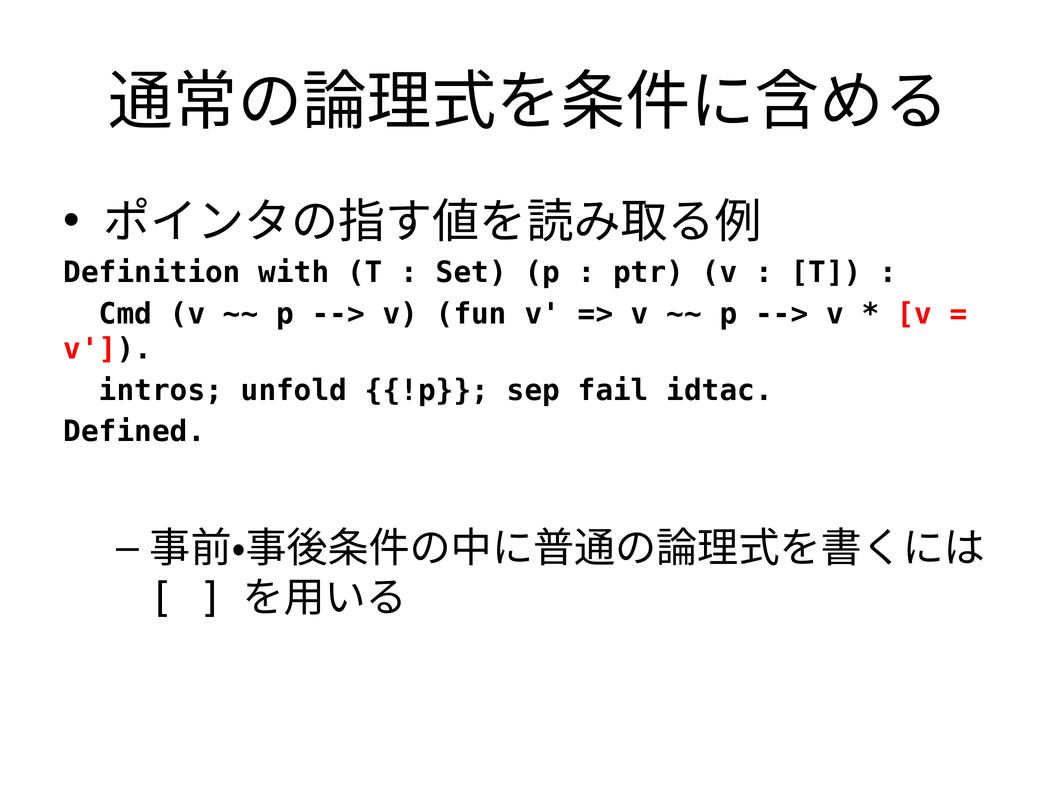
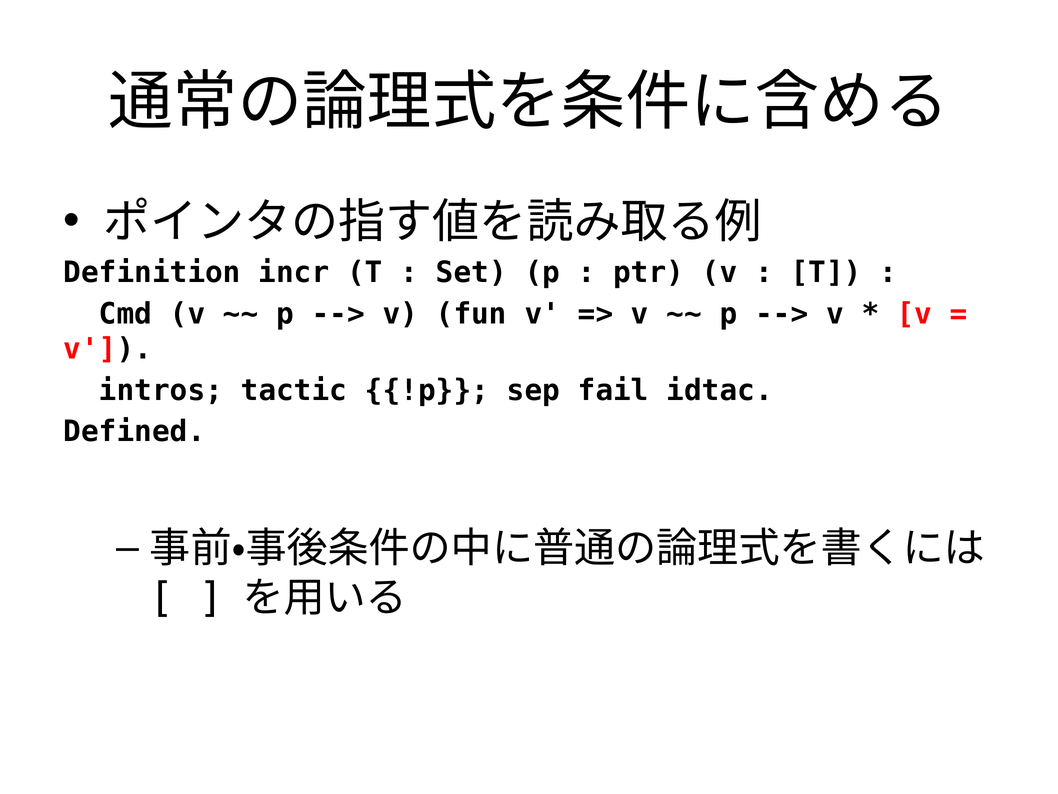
with: with -> incr
unfold: unfold -> tactic
